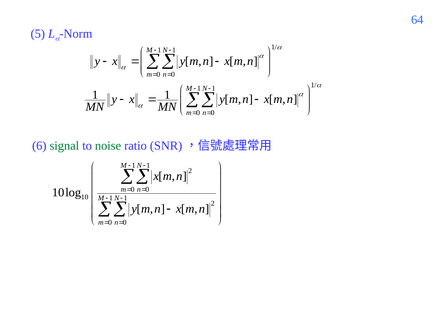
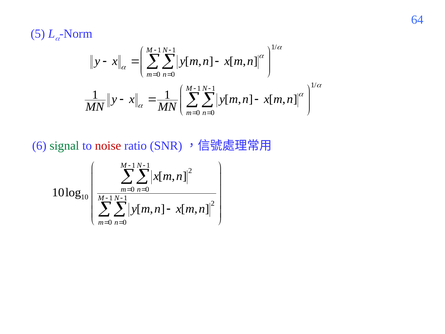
noise colour: green -> red
